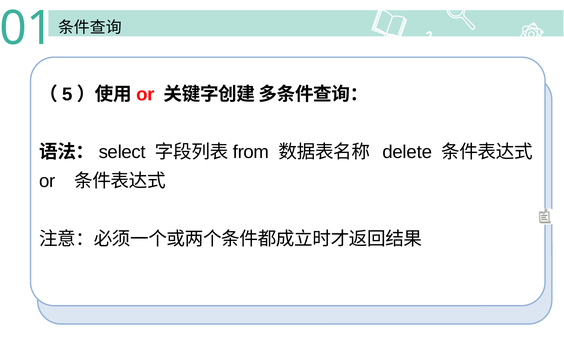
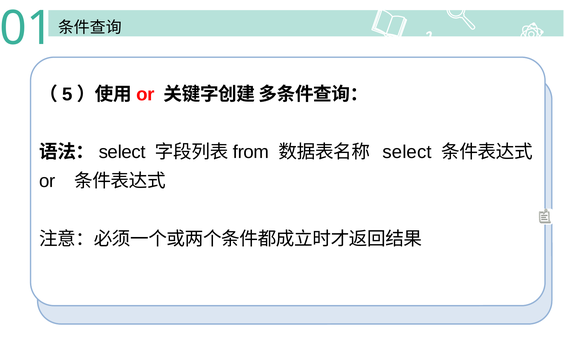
delete at (407, 152): delete -> select
